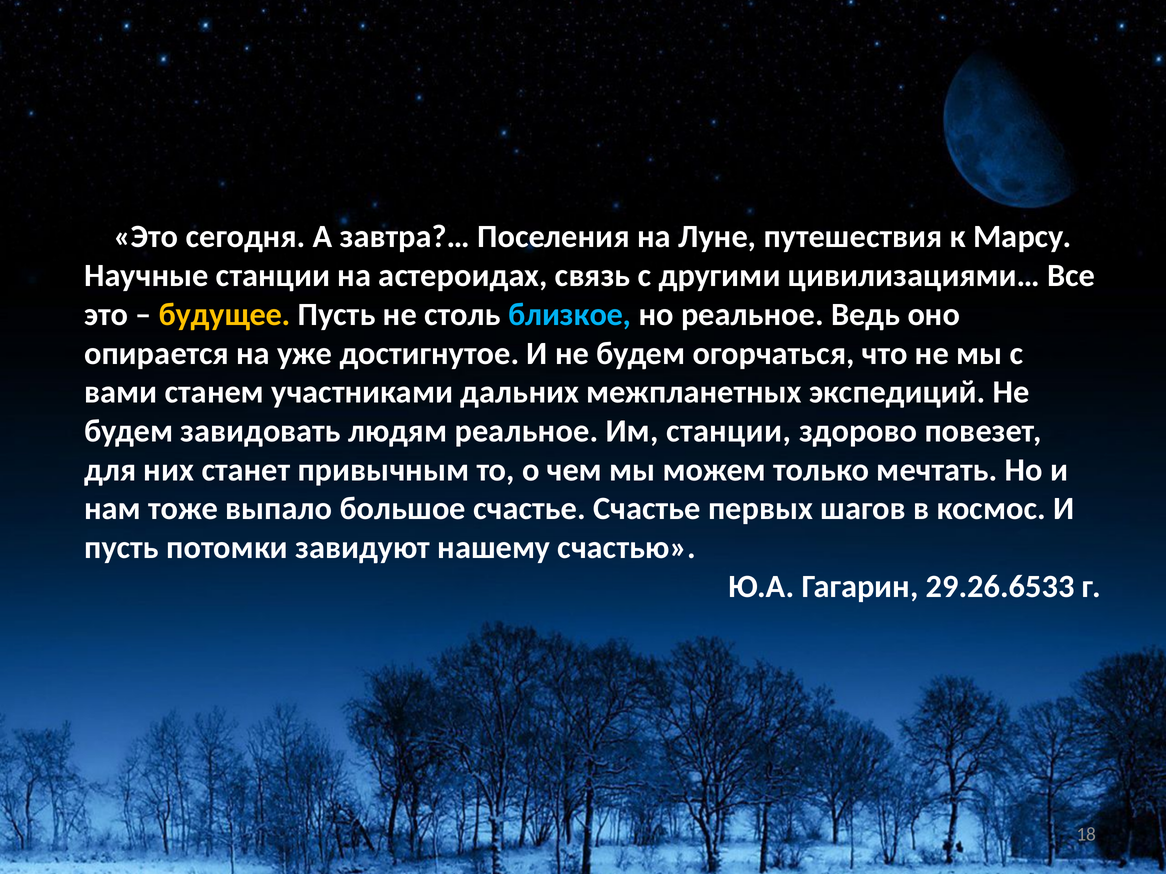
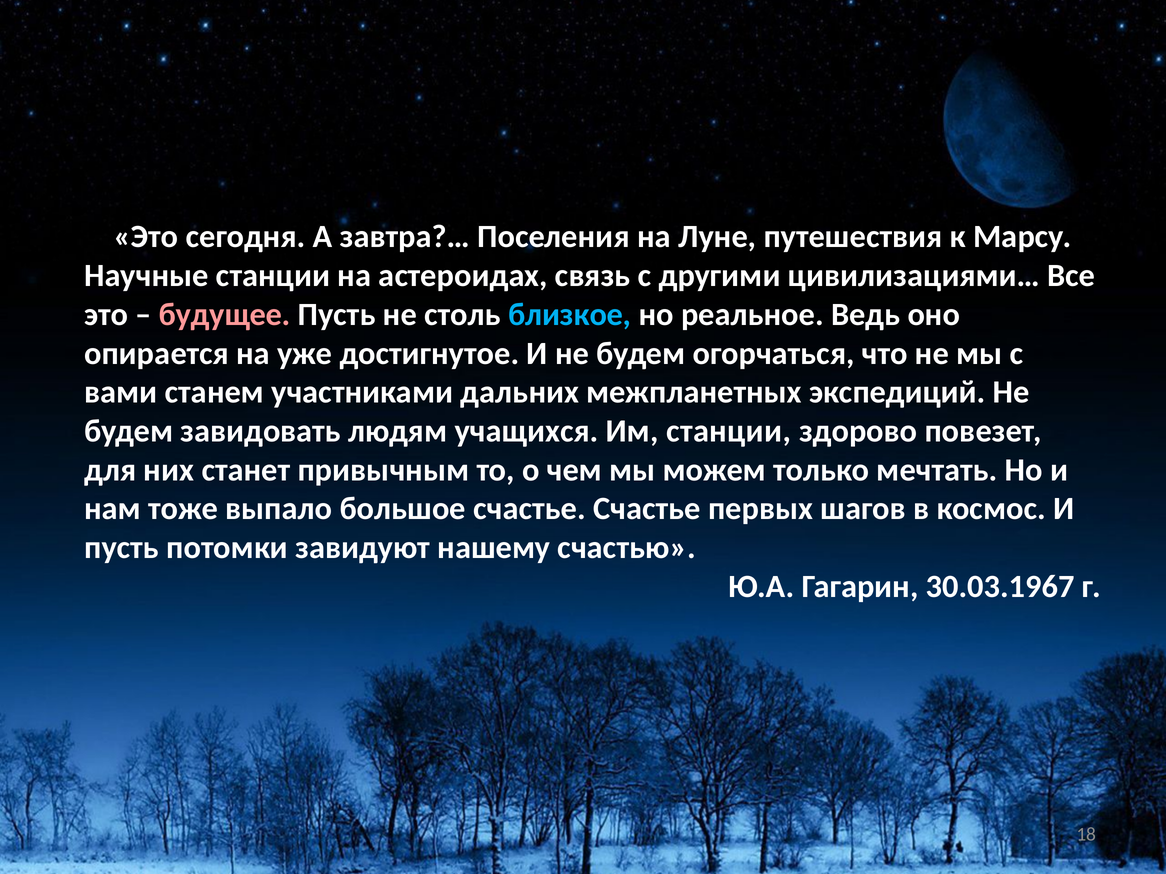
будущее colour: yellow -> pink
людям реальное: реальное -> учащихся
29.26.6533: 29.26.6533 -> 30.03.1967
